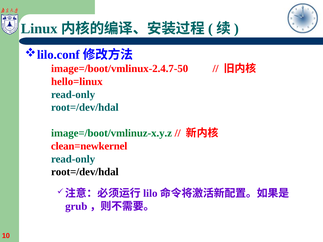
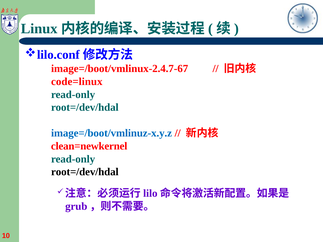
image=/boot/vmlinux-2.4.7-50: image=/boot/vmlinux-2.4.7-50 -> image=/boot/vmlinux-2.4.7-67
hello=linux: hello=linux -> code=linux
image=/boot/vmlinuz-x.y.z colour: green -> blue
